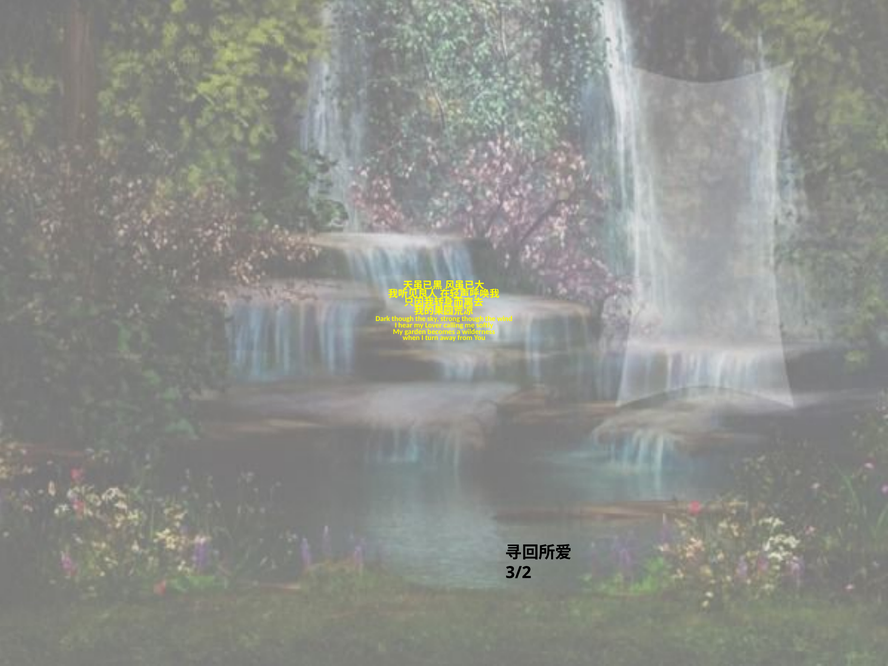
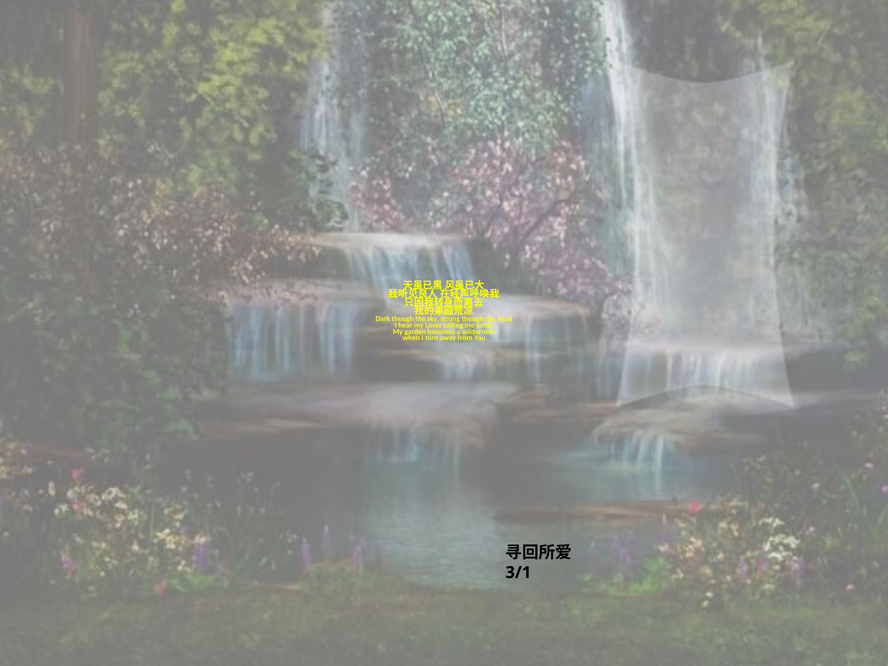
3/2: 3/2 -> 3/1
